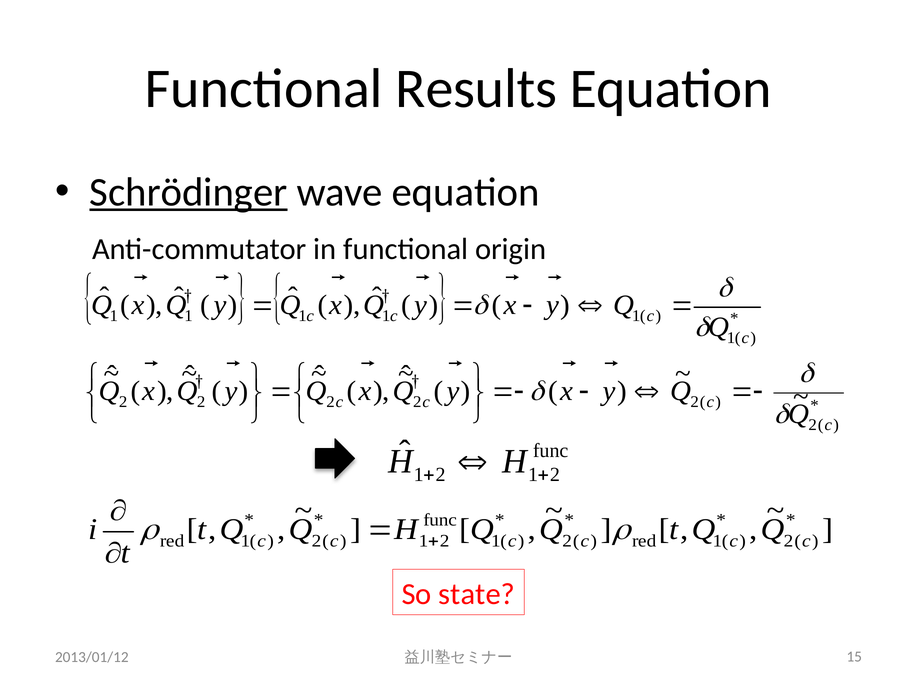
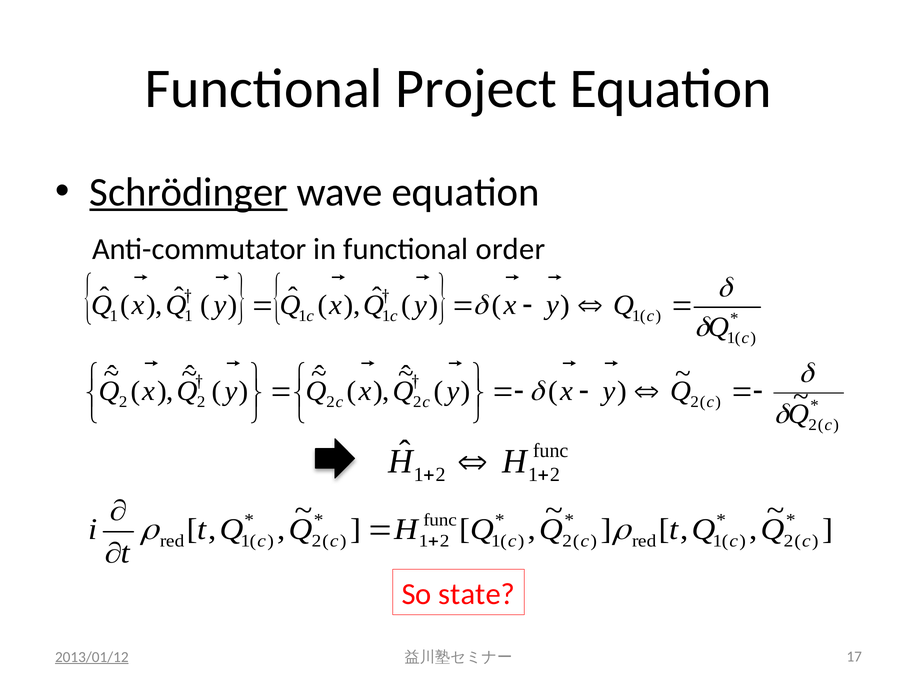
Results: Results -> Project
origin: origin -> order
2013/01/12 underline: none -> present
15: 15 -> 17
